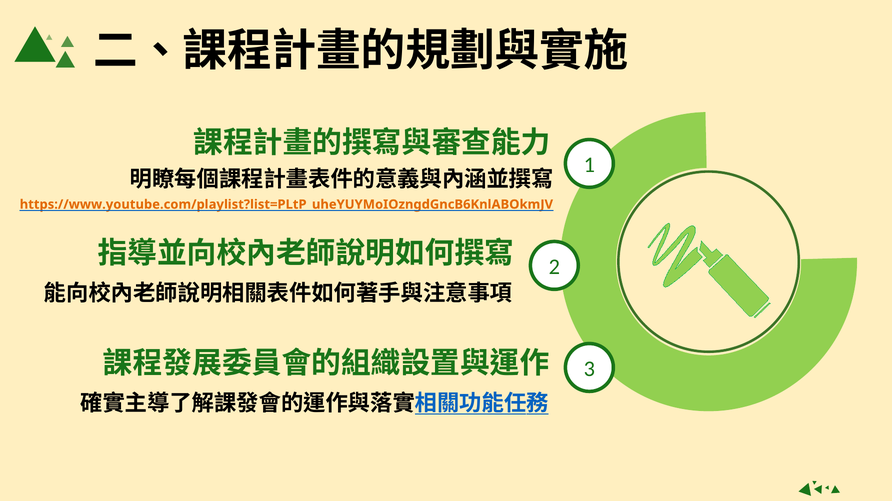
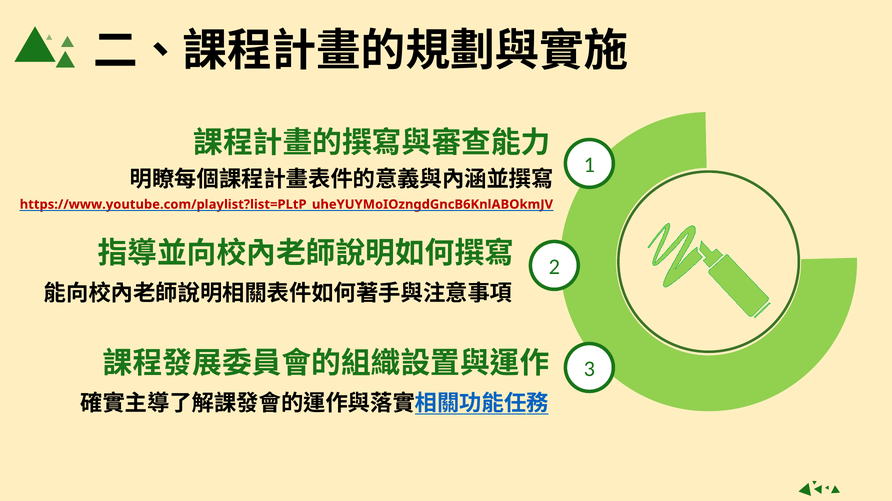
https://www.youtube.com/playlist?list=PLtP_uheYUYMoIOzngdGncB6KnlABOkmJV colour: orange -> red
